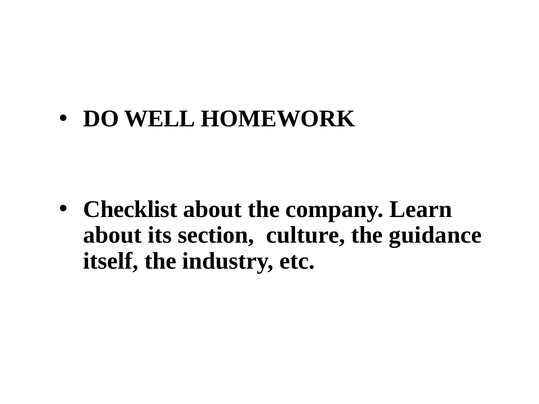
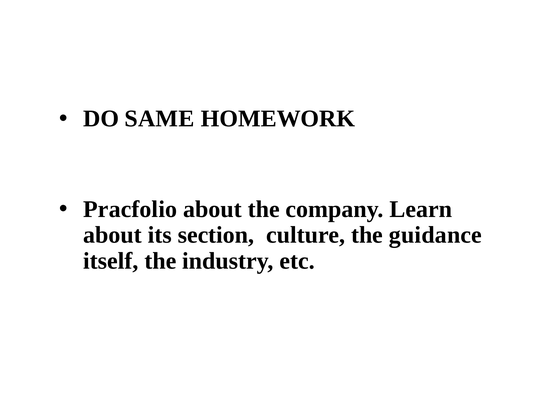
WELL: WELL -> SAME
Checklist: Checklist -> Pracfolio
